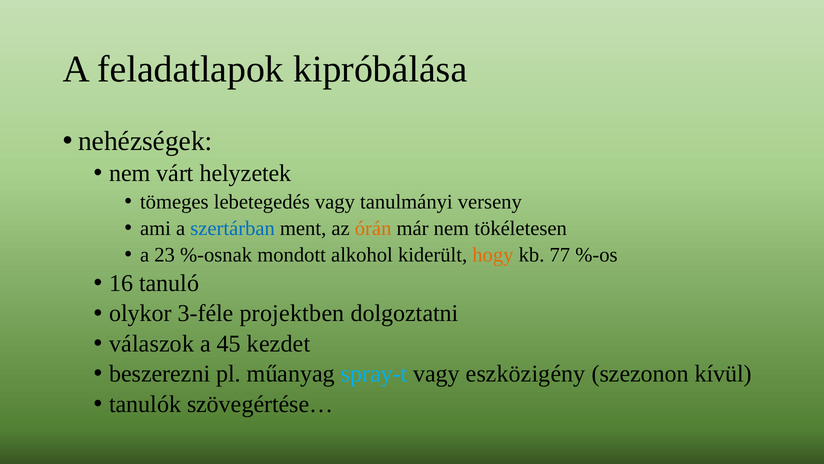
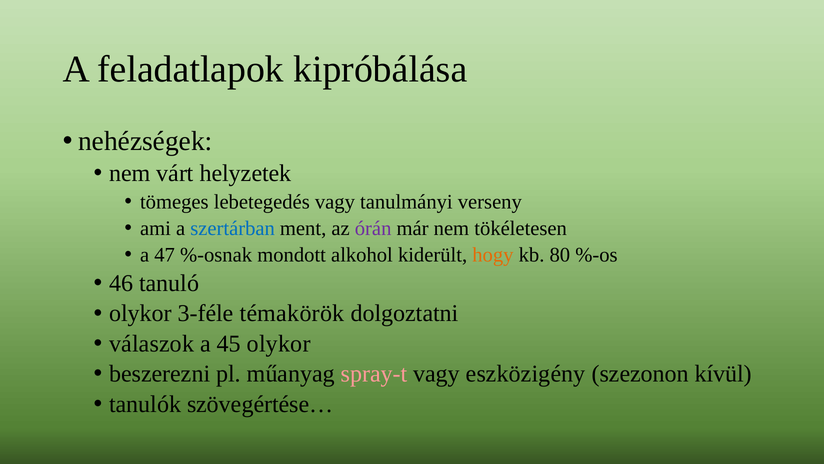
órán colour: orange -> purple
23: 23 -> 47
77: 77 -> 80
16: 16 -> 46
projektben: projektben -> témakörök
45 kezdet: kezdet -> olykor
spray-t colour: light blue -> pink
